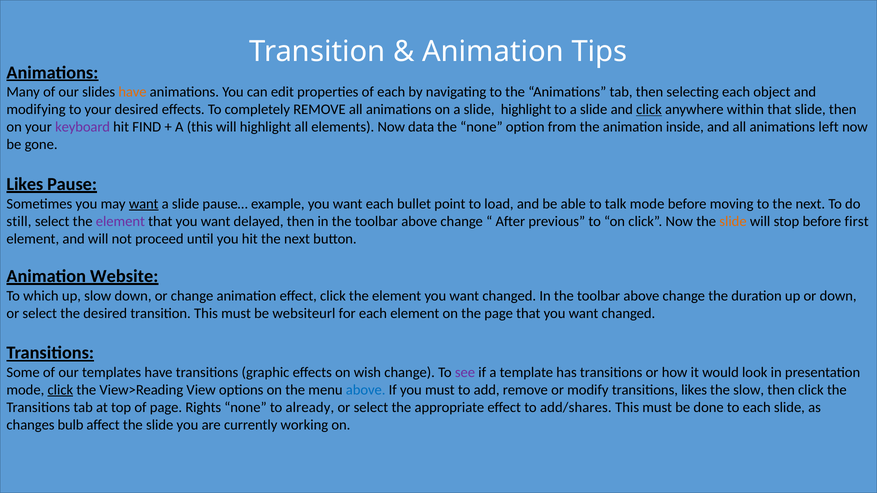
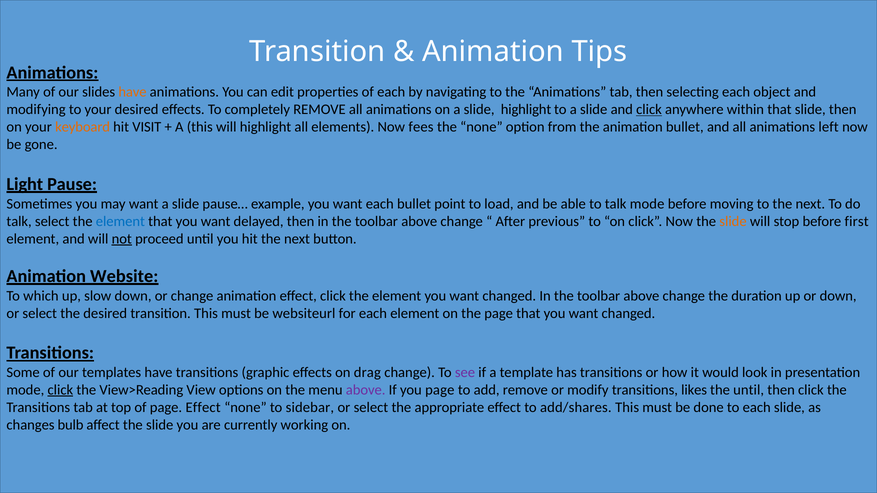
keyboard colour: purple -> orange
FIND: FIND -> VISIT
data: data -> fees
animation inside: inside -> bullet
Likes at (25, 184): Likes -> Light
want at (144, 204) underline: present -> none
still at (19, 221): still -> talk
element at (120, 221) colour: purple -> blue
not underline: none -> present
wish: wish -> drag
above at (366, 390) colour: blue -> purple
you must: must -> page
the slow: slow -> until
page Rights: Rights -> Effect
already: already -> sidebar
